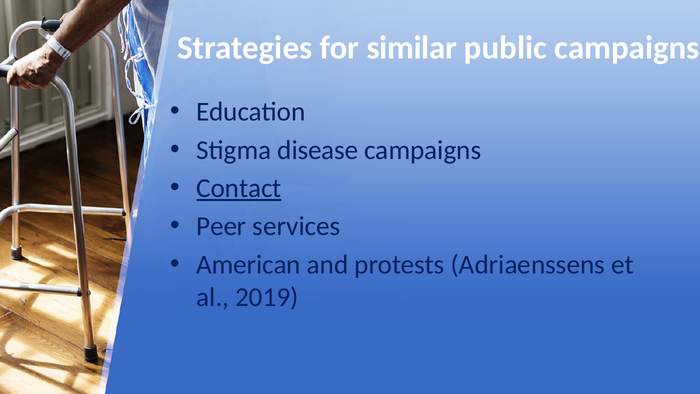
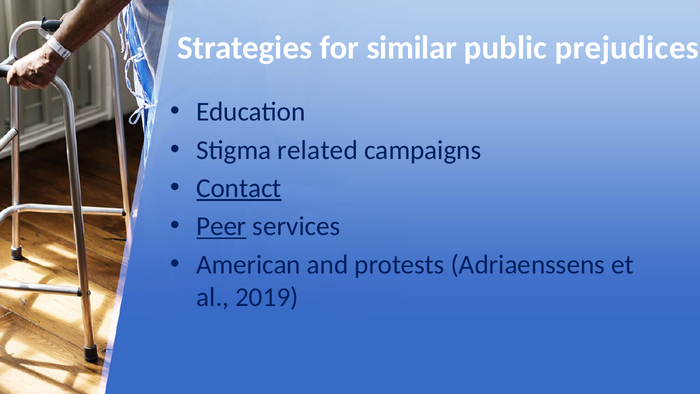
public campaigns: campaigns -> prejudices
disease: disease -> related
Peer underline: none -> present
